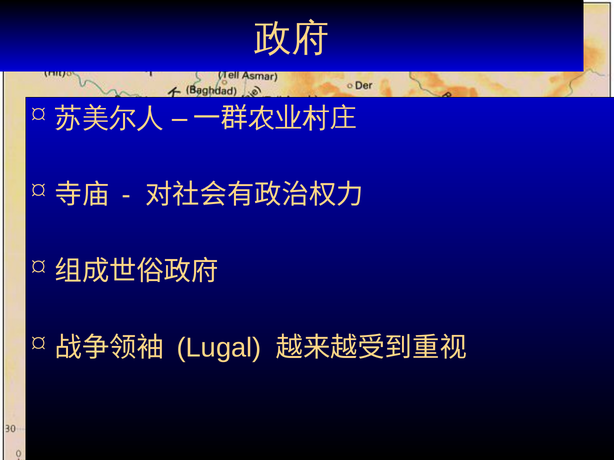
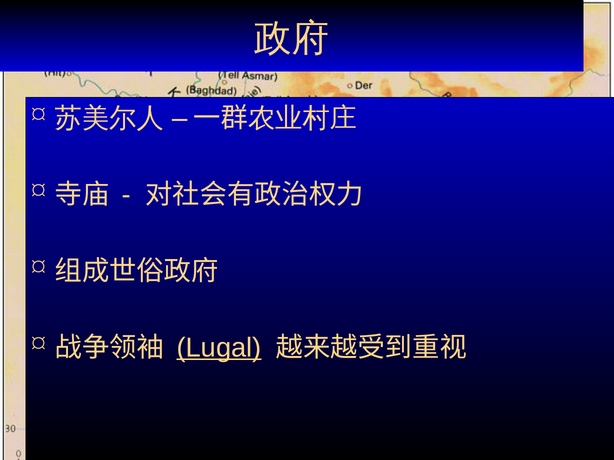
Lugal underline: none -> present
